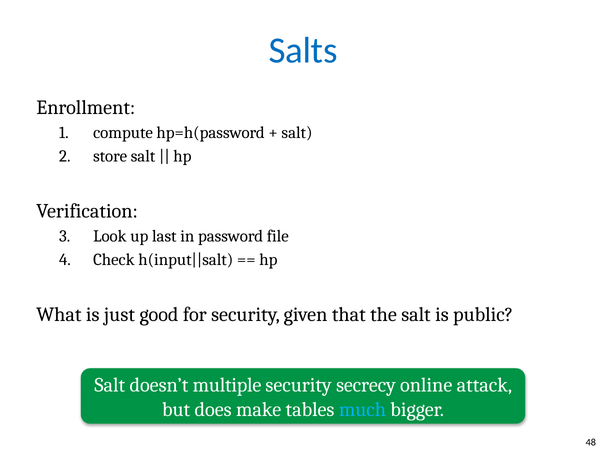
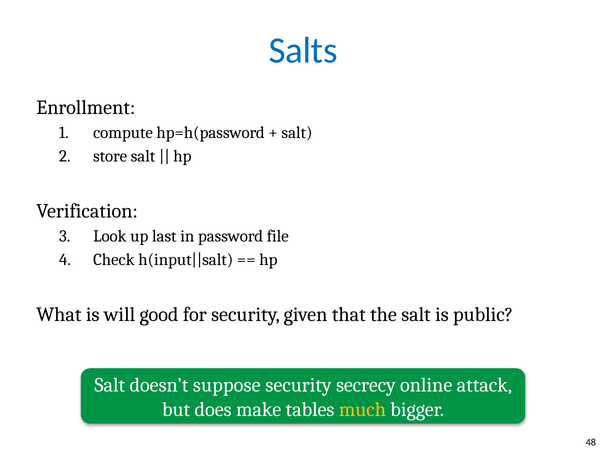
just: just -> will
multiple: multiple -> suppose
much colour: light blue -> yellow
